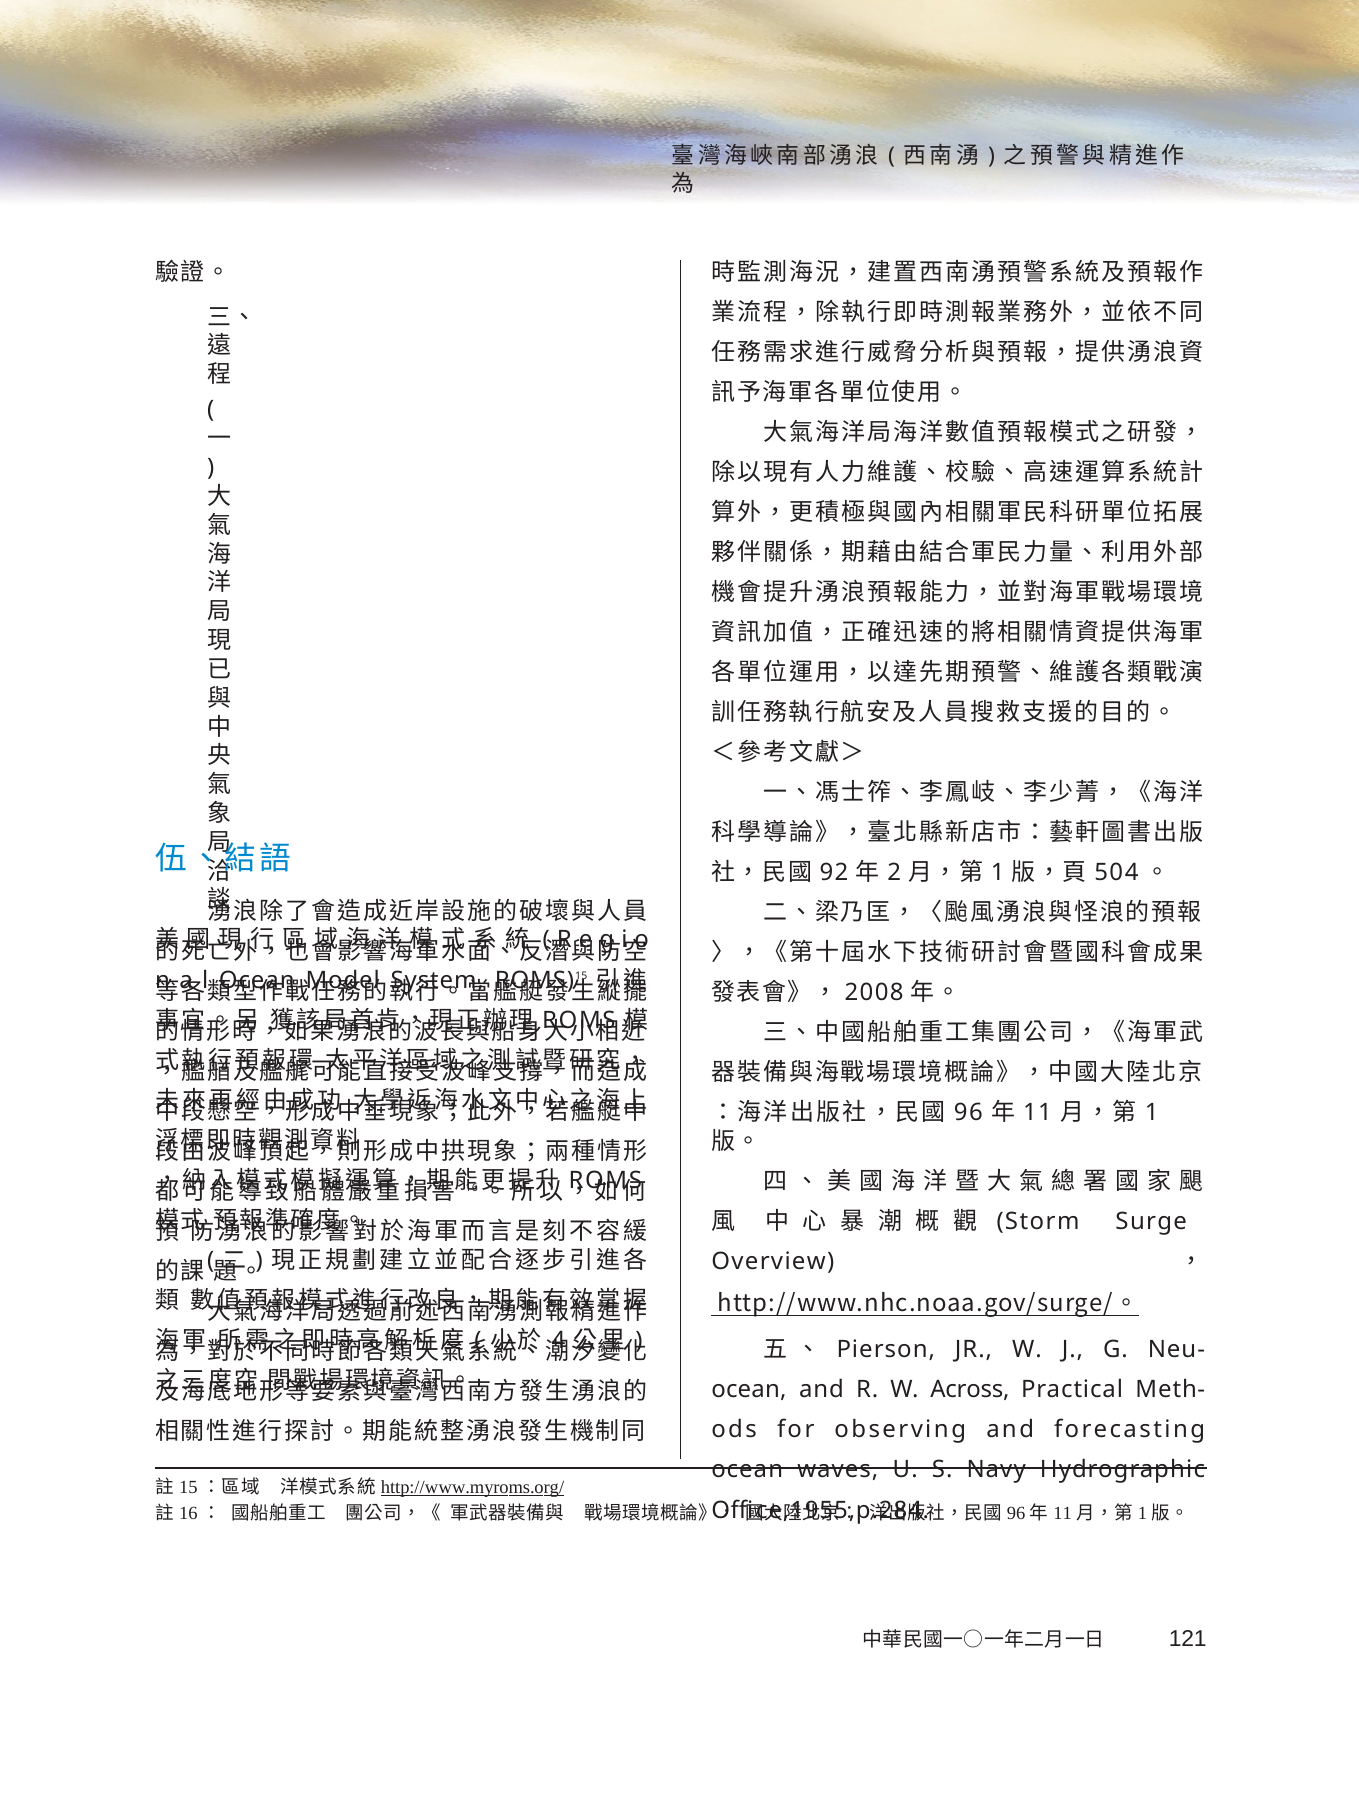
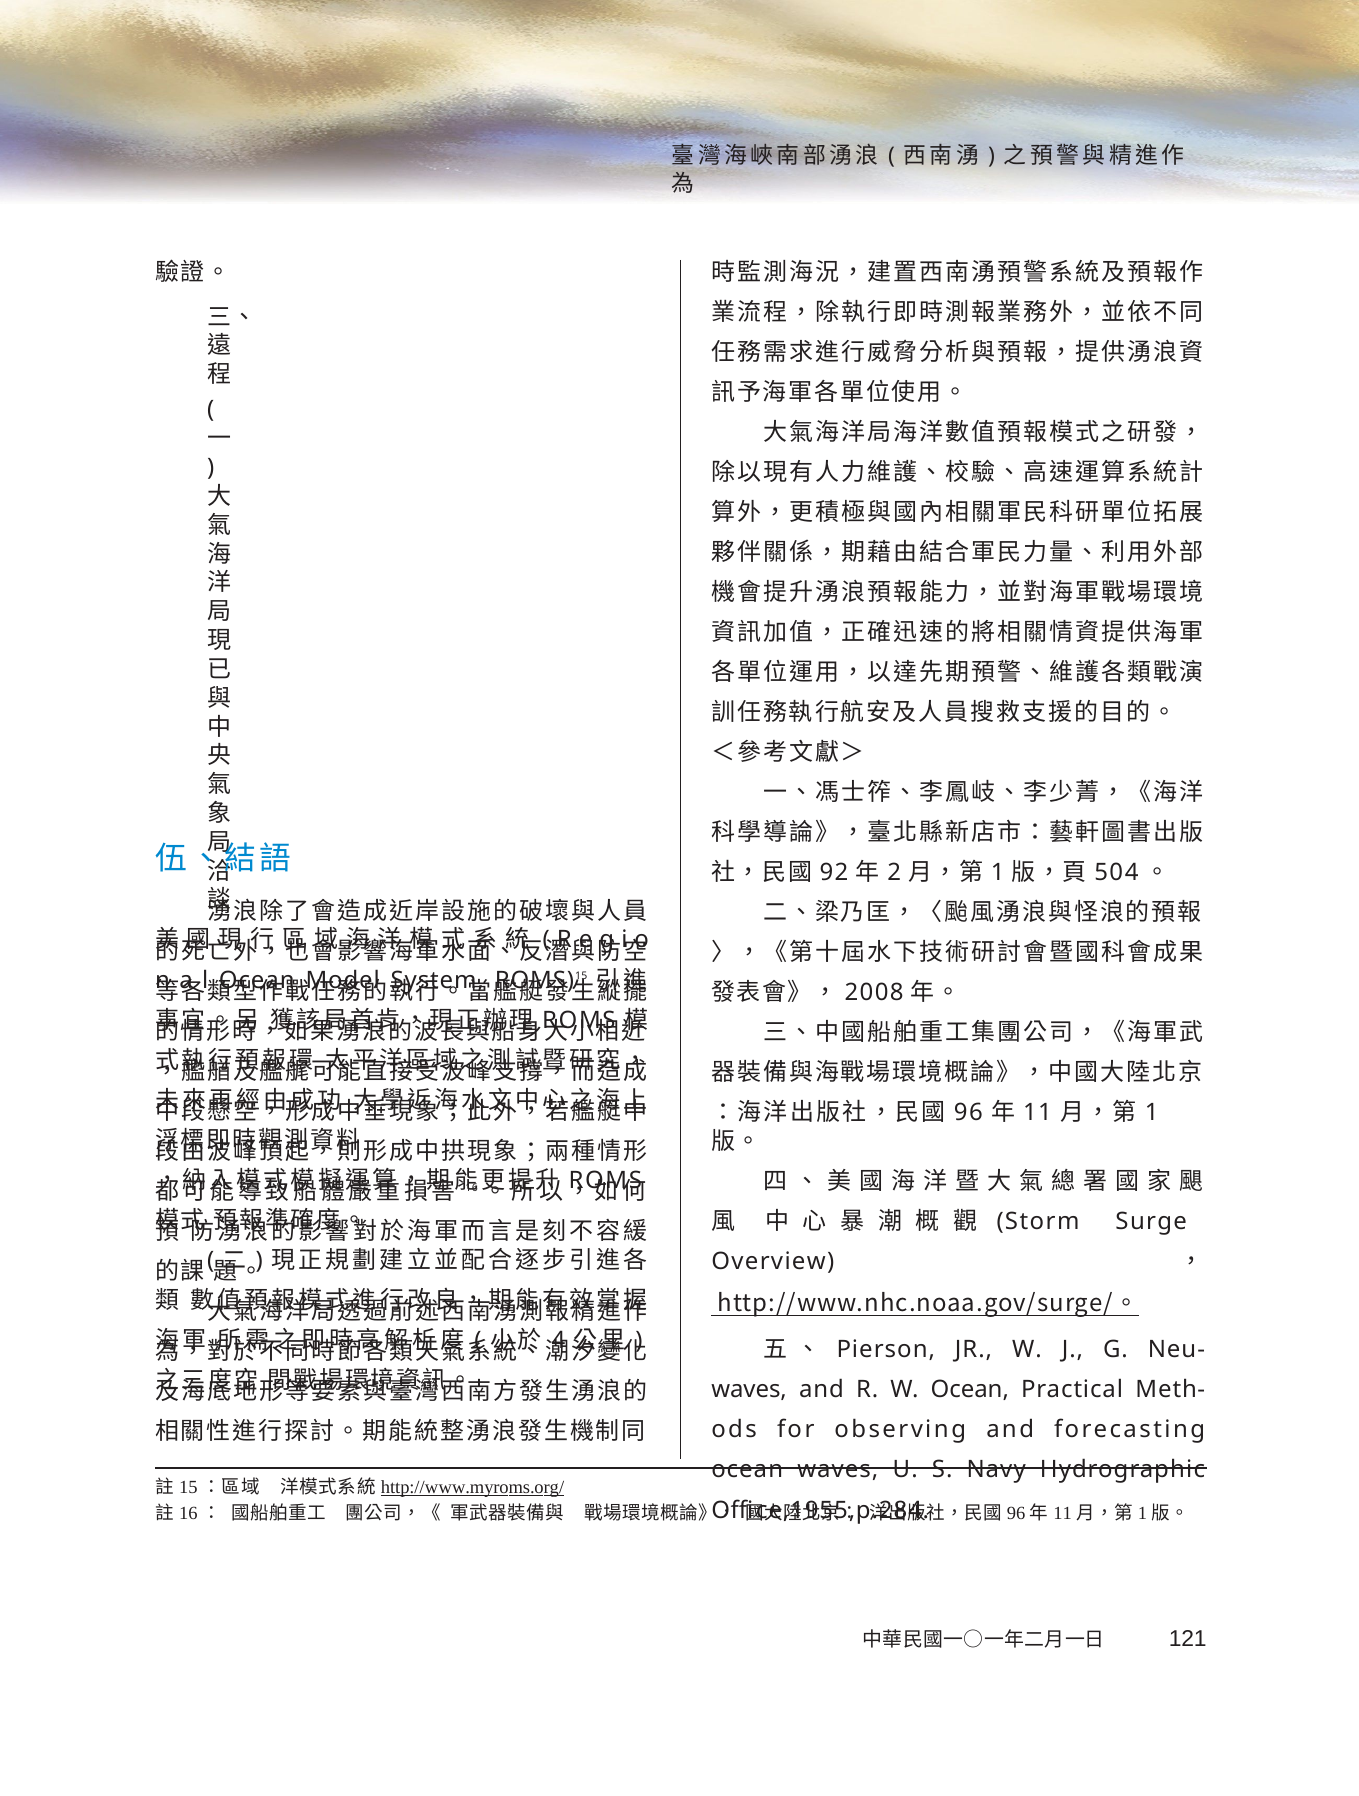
ocean at (749, 1389): ocean -> waves
W Across: Across -> Ocean
